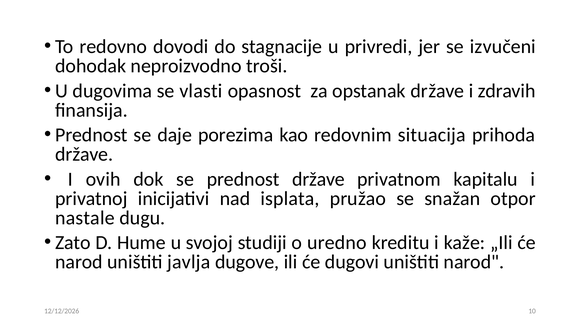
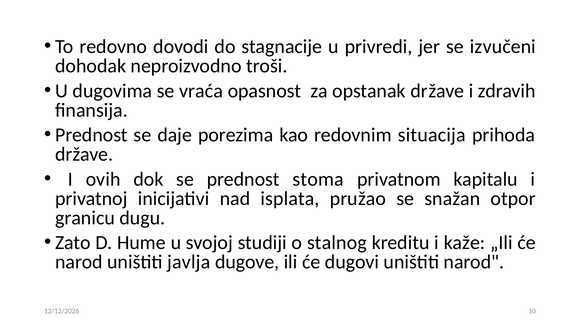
vlasti: vlasti -> vraća
prednost države: države -> stoma
nastale: nastale -> granicu
uredno: uredno -> stalnog
